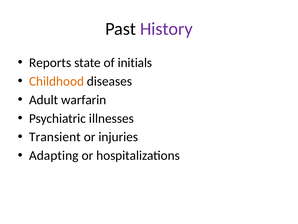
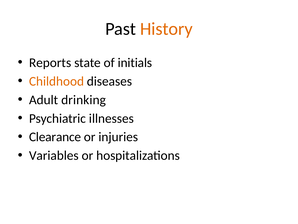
History colour: purple -> orange
warfarin: warfarin -> drinking
Transient: Transient -> Clearance
Adapting: Adapting -> Variables
